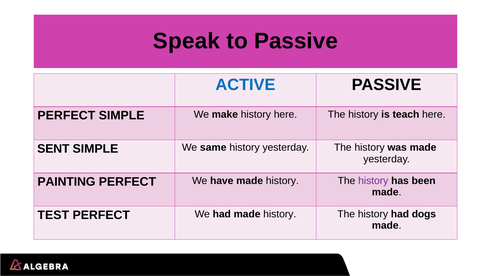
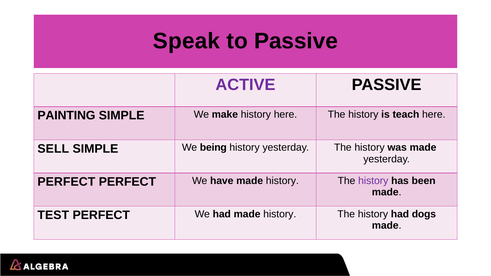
ACTIVE colour: blue -> purple
PERFECT at (66, 116): PERFECT -> PAINTING
SENT: SENT -> SELL
same: same -> being
PAINTING at (66, 182): PAINTING -> PERFECT
